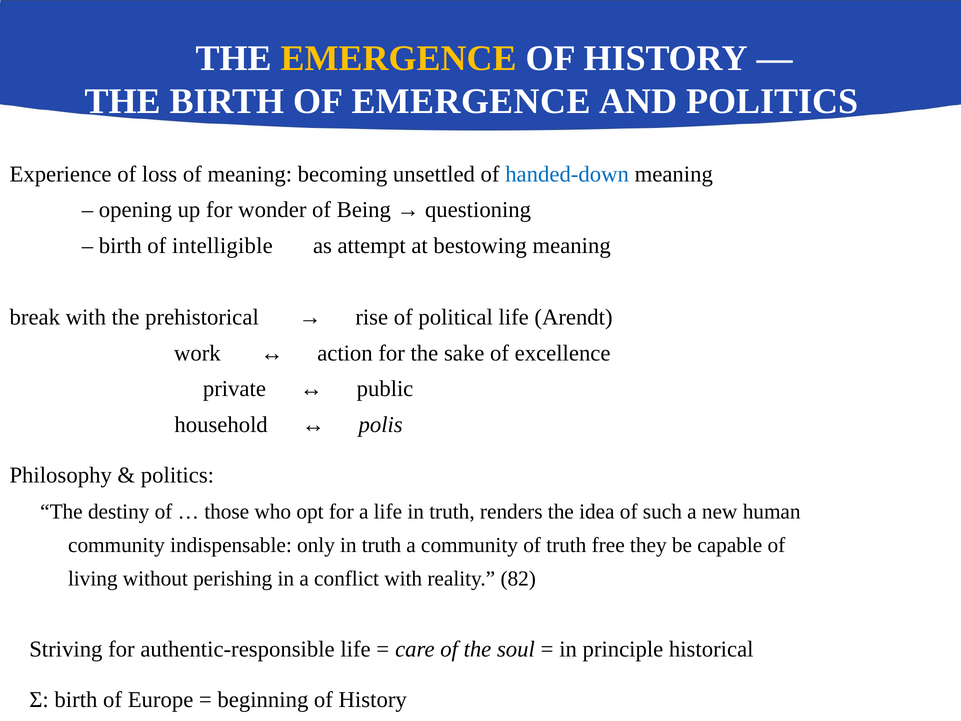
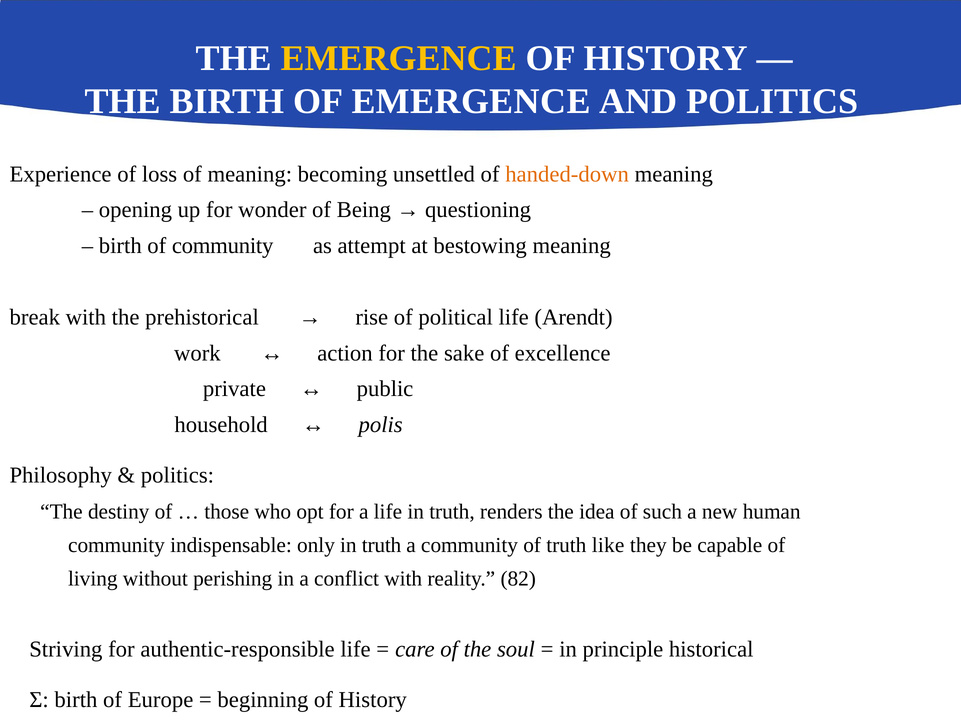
handed-down colour: blue -> orange
of intelligible: intelligible -> community
free: free -> like
